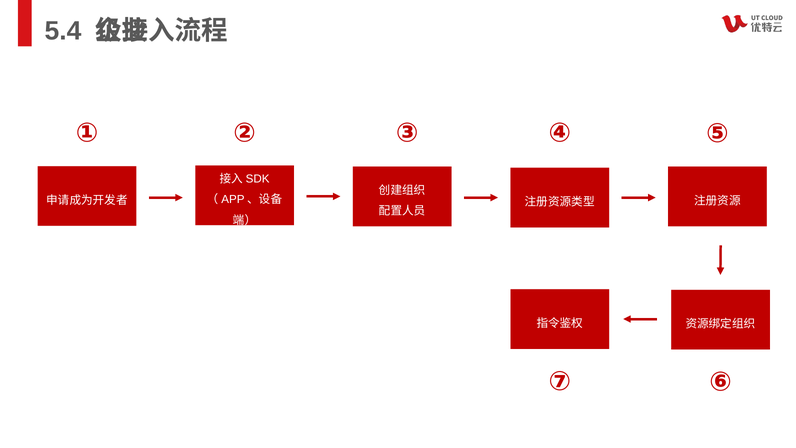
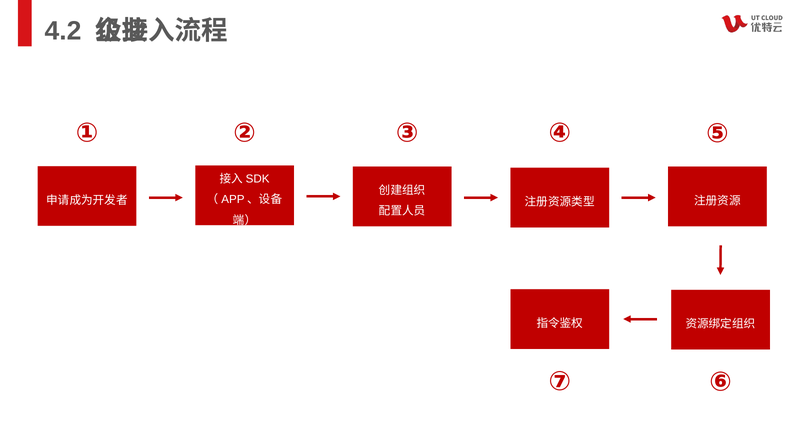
5.4: 5.4 -> 4.2
